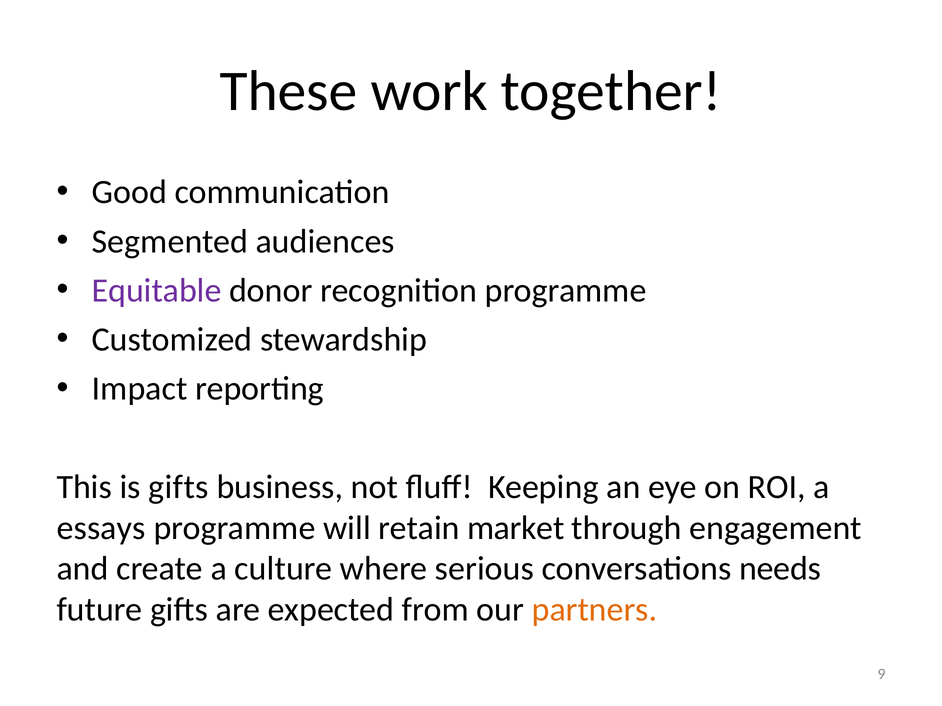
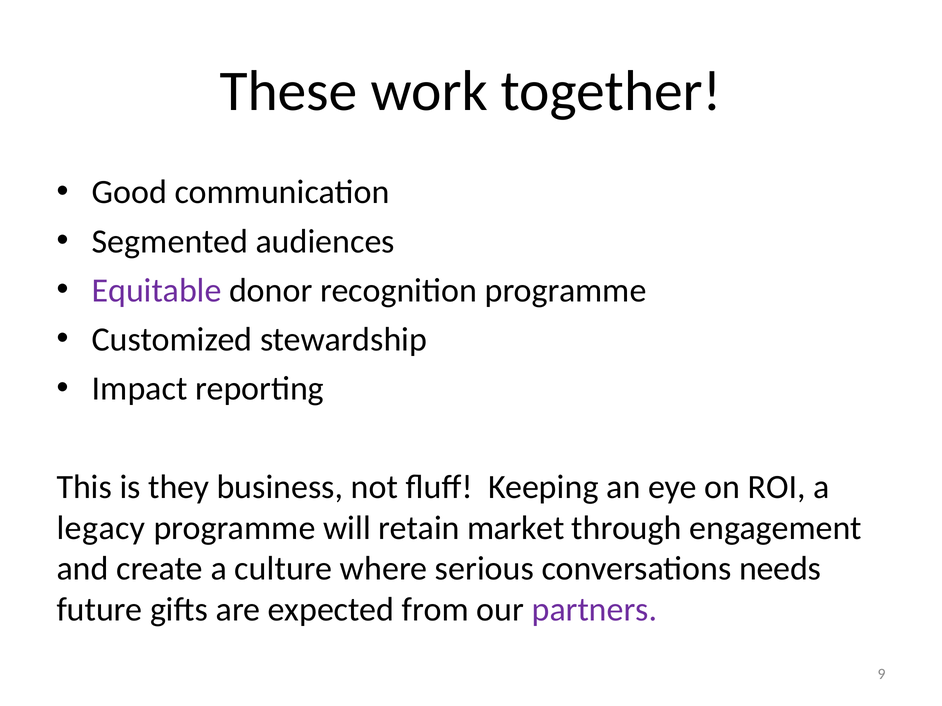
is gifts: gifts -> they
essays: essays -> legacy
partners colour: orange -> purple
